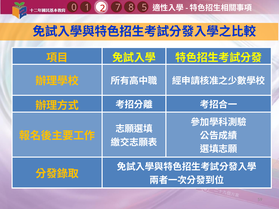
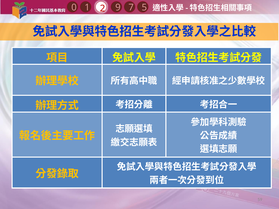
8: 8 -> 7
7: 7 -> 9
